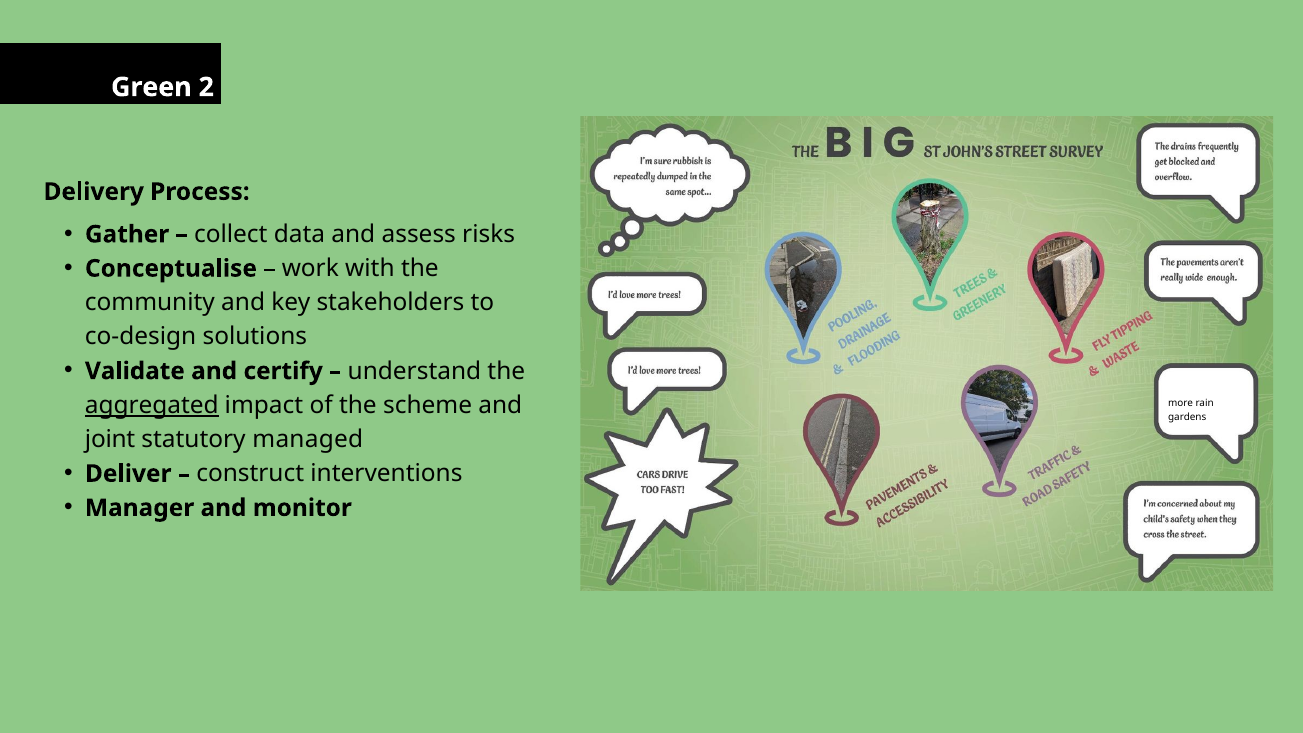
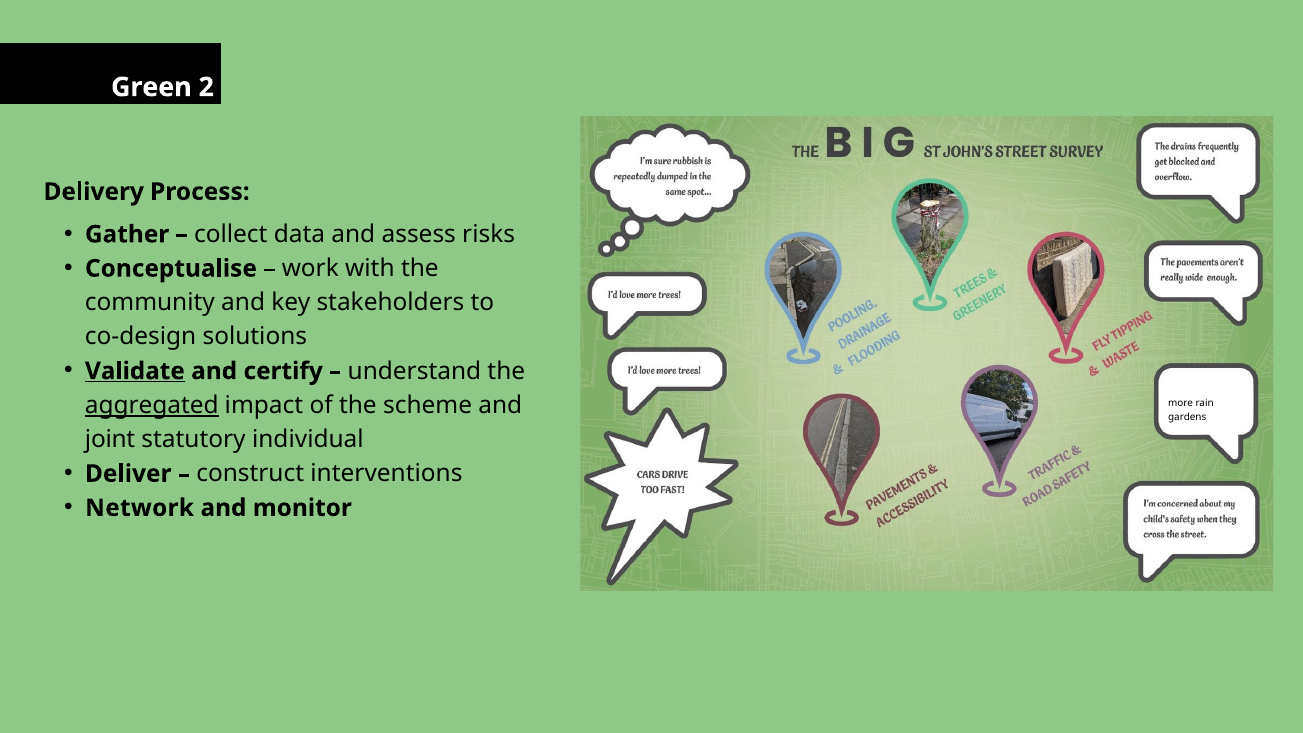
Validate underline: none -> present
managed: managed -> individual
Manager: Manager -> Network
